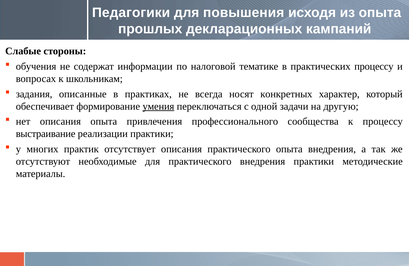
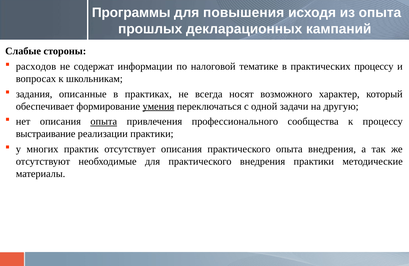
Педагогики: Педагогики -> Программы
обучения: обучения -> расходов
конкретных: конкретных -> возможного
опыта at (104, 121) underline: none -> present
